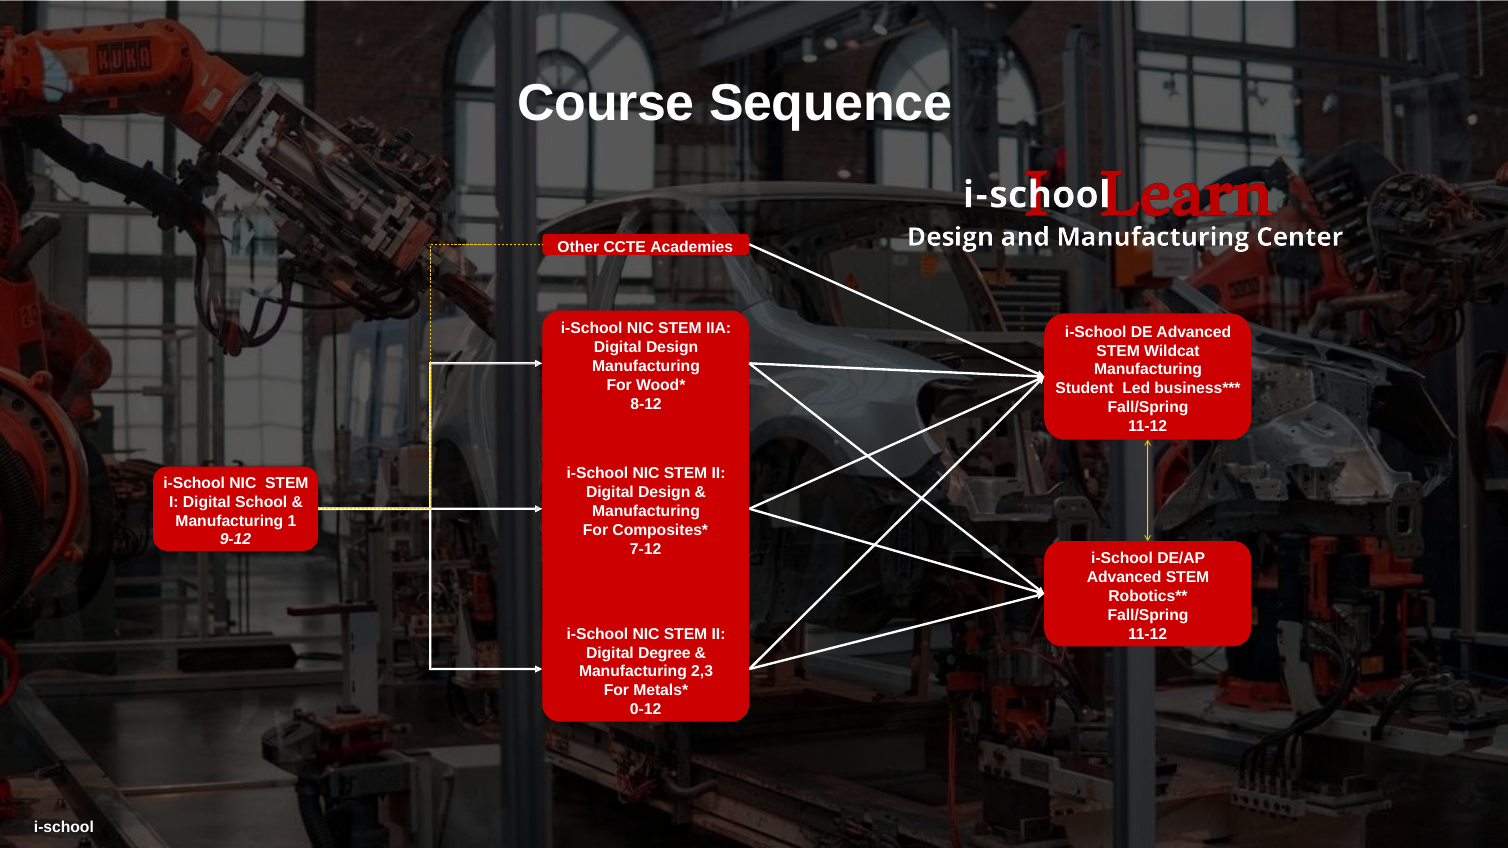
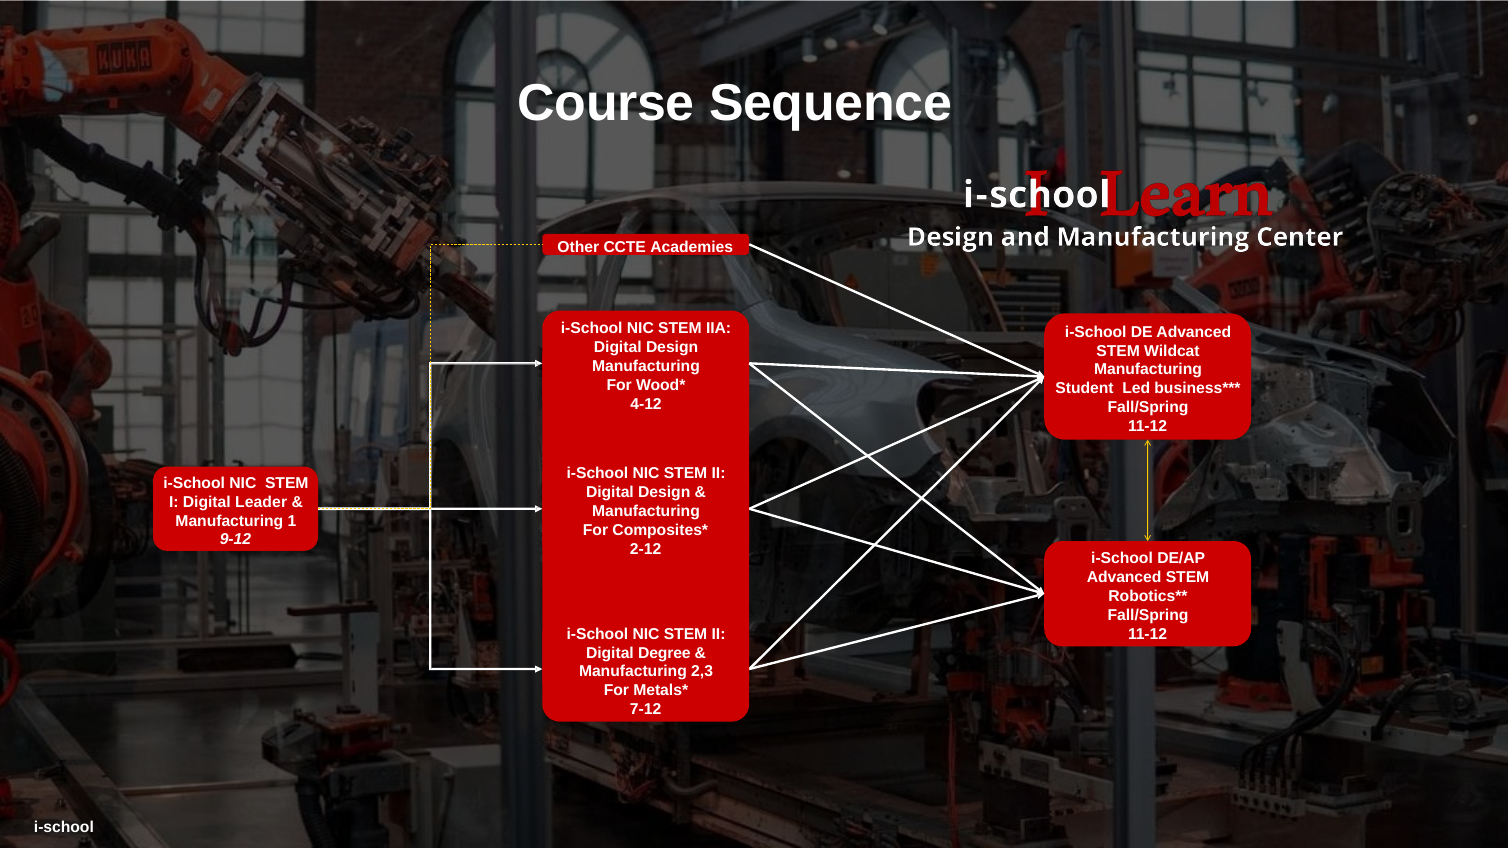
8-12: 8-12 -> 4-12
School: School -> Leader
7-12: 7-12 -> 2-12
0-12: 0-12 -> 7-12
